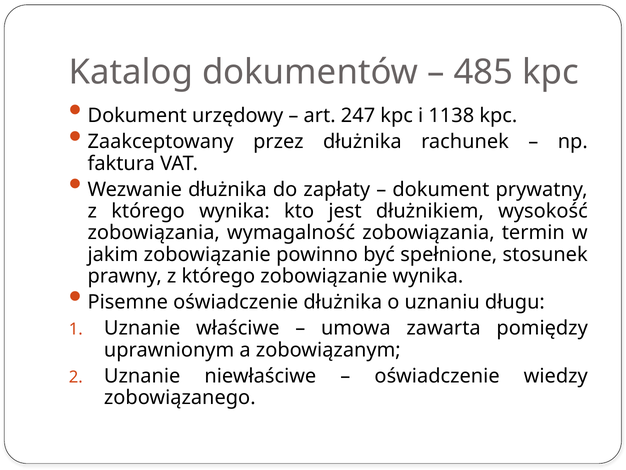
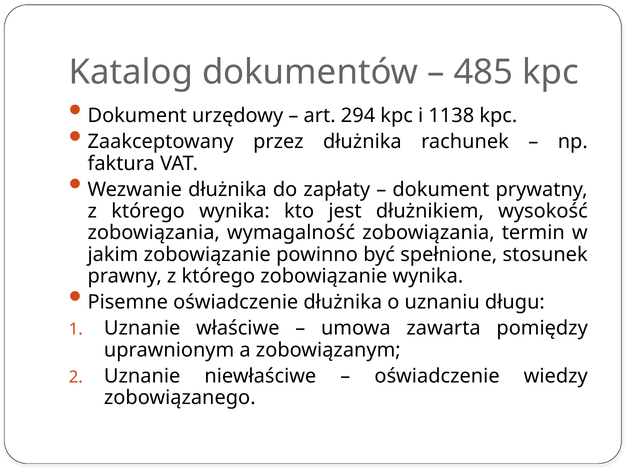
247: 247 -> 294
